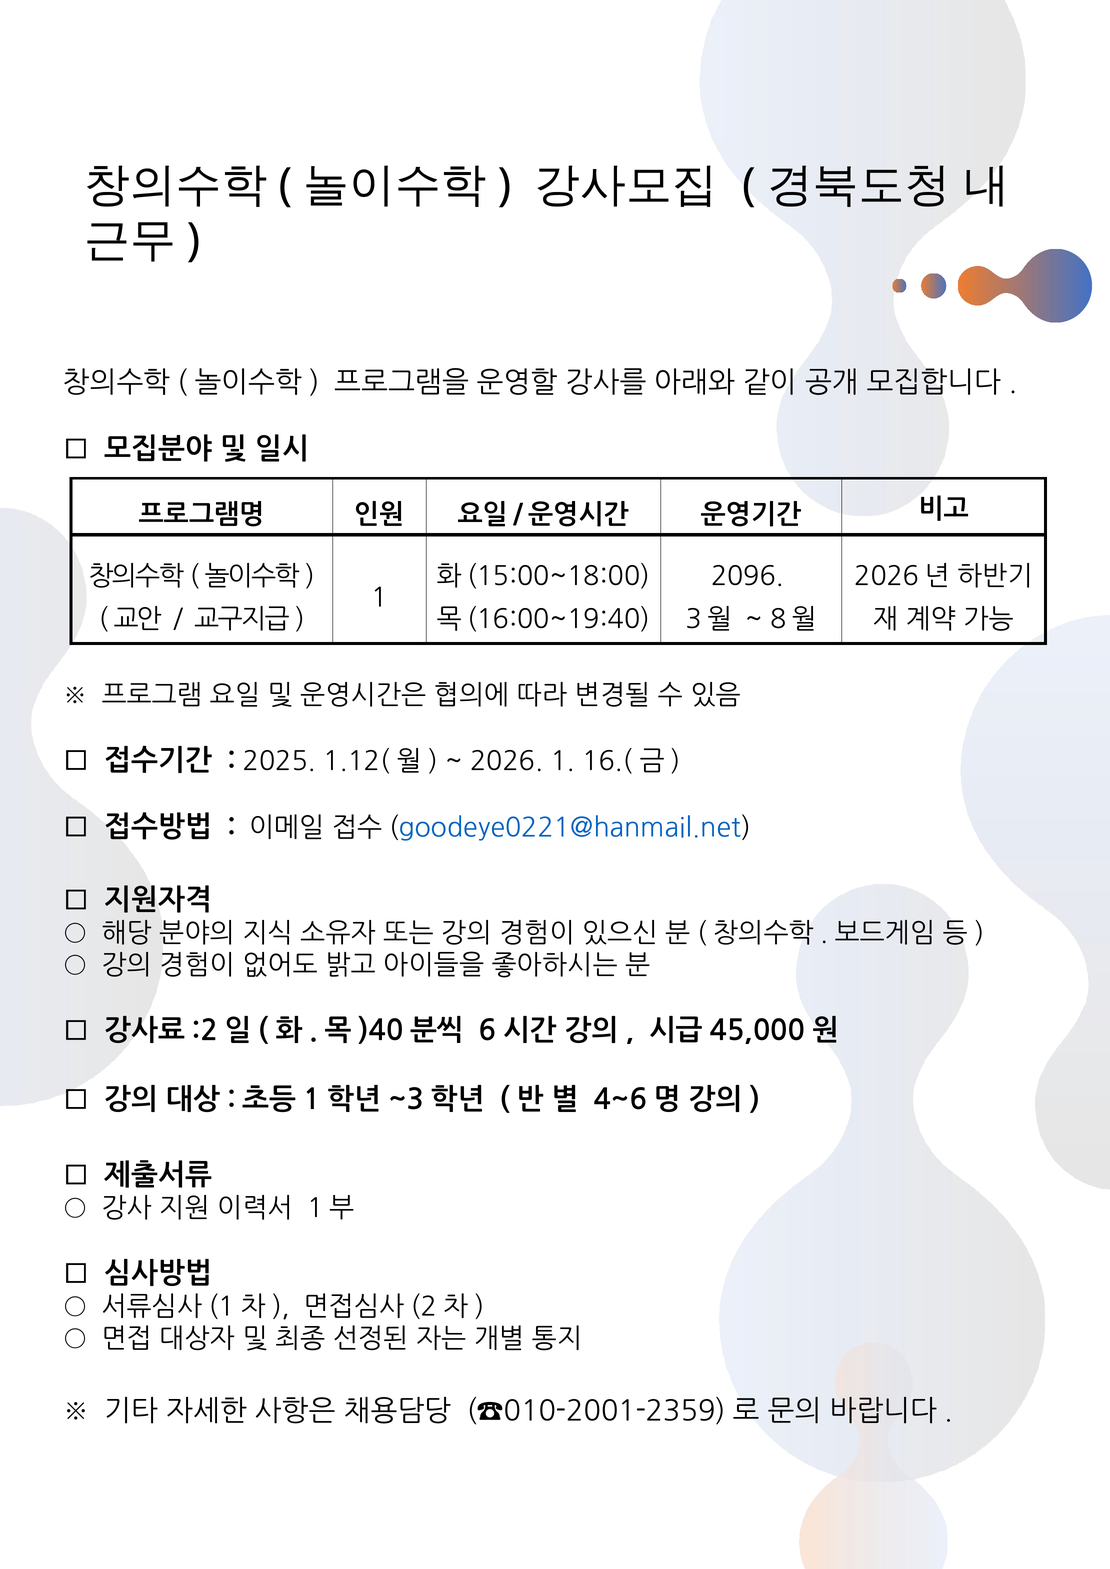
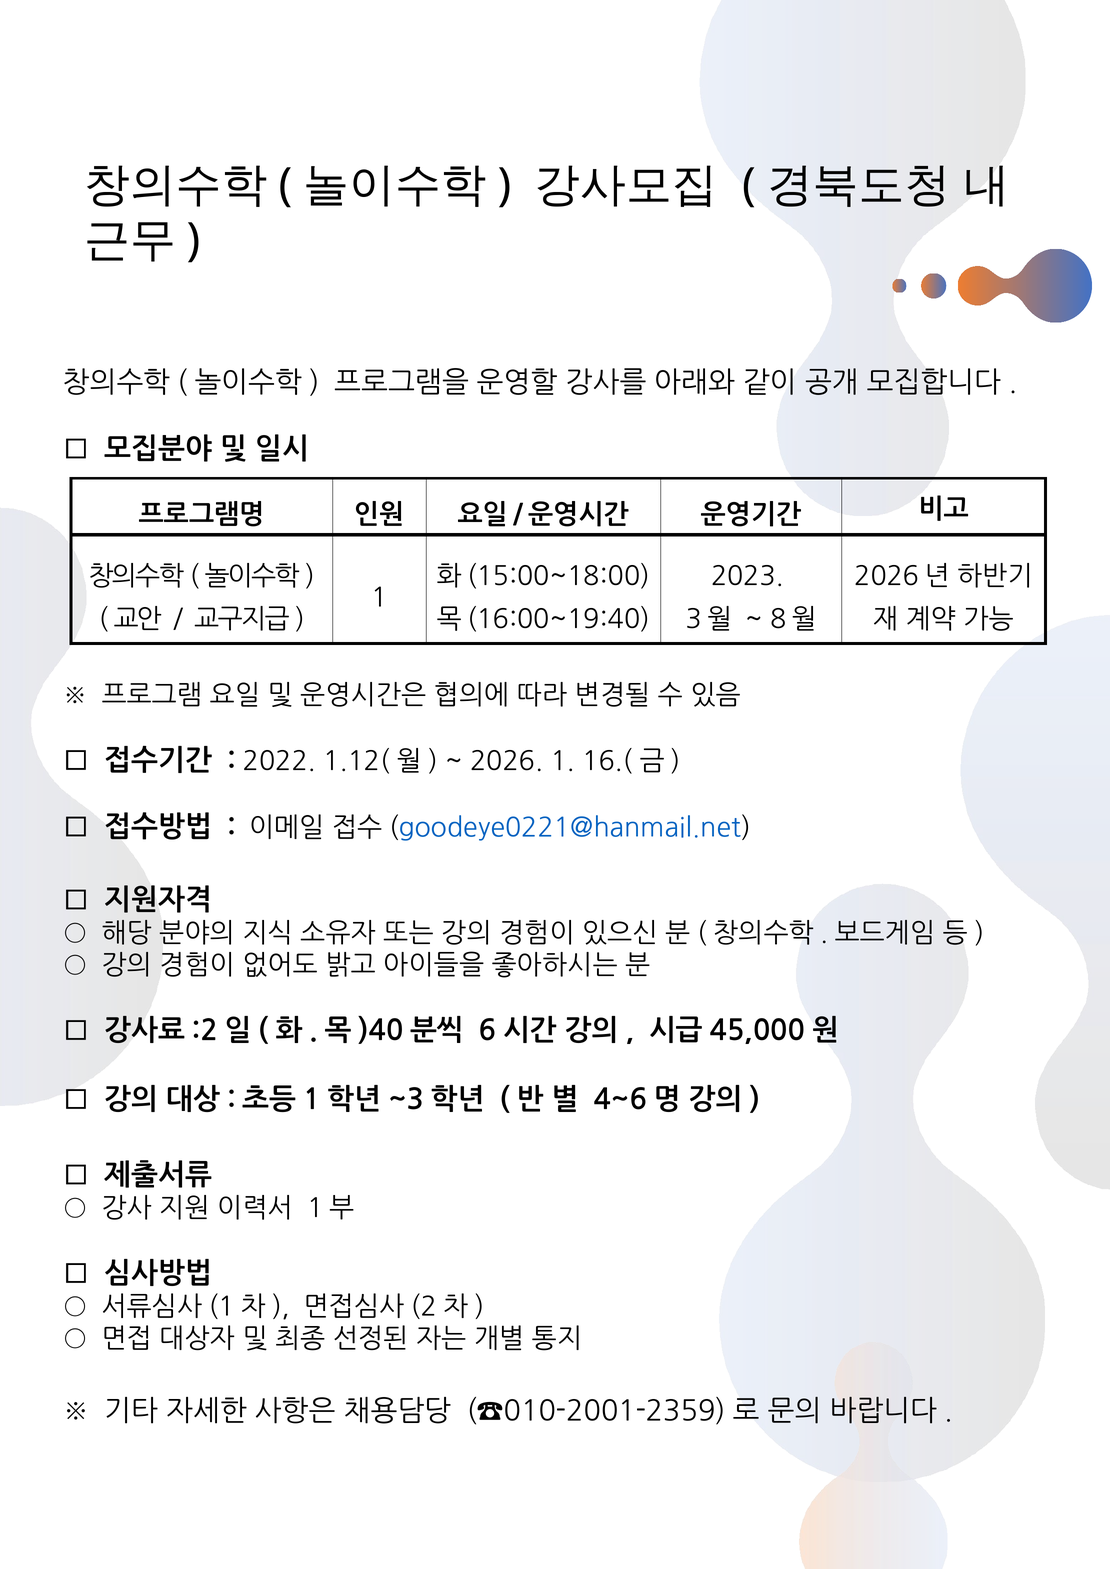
2096: 2096 -> 2023
2025: 2025 -> 2022
